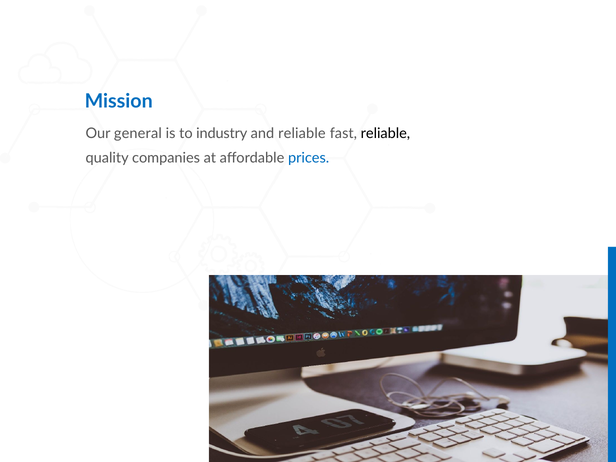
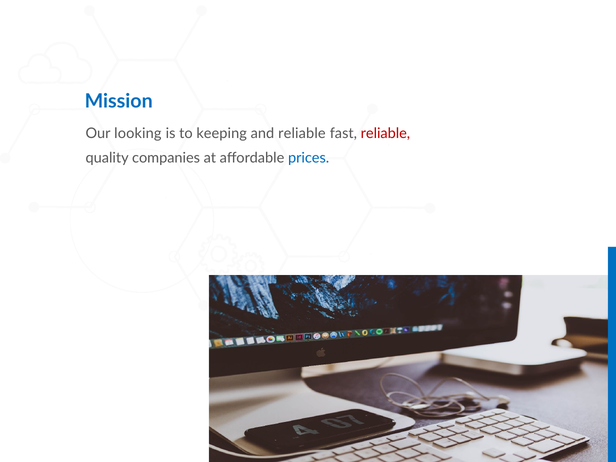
general: general -> looking
industry: industry -> keeping
reliable at (385, 133) colour: black -> red
